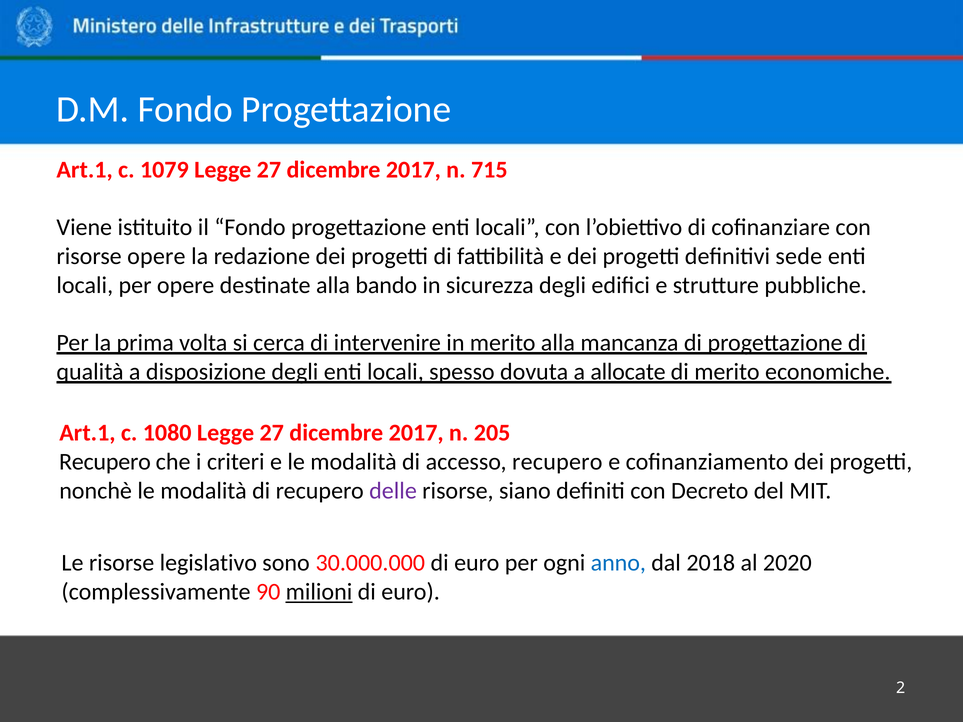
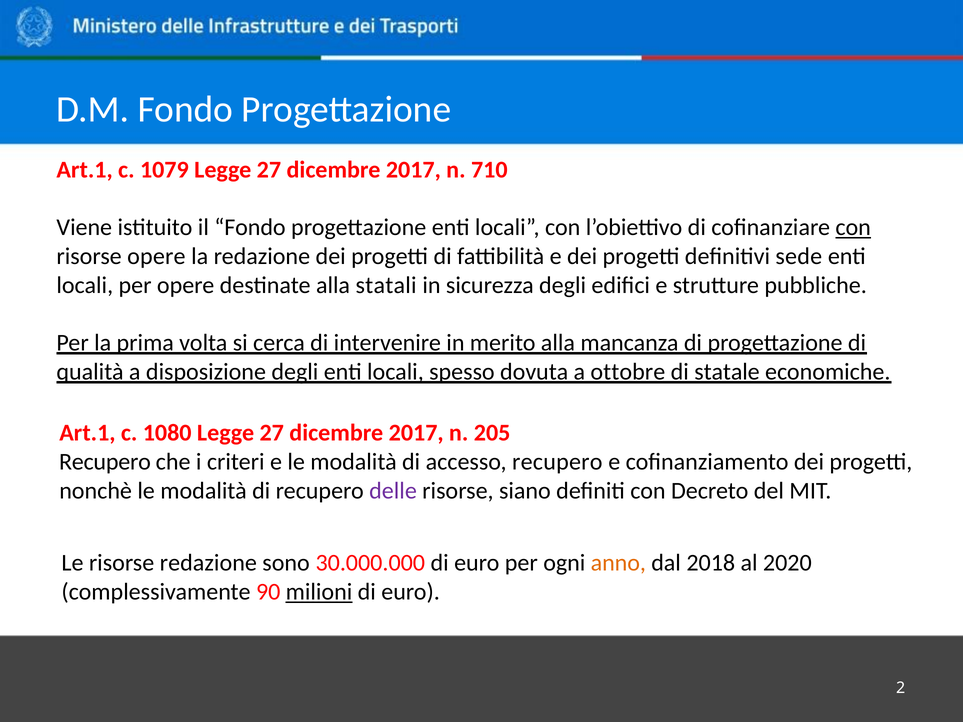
715: 715 -> 710
con at (853, 227) underline: none -> present
bando: bando -> statali
allocate: allocate -> ottobre
di merito: merito -> statale
risorse legislativo: legislativo -> redazione
anno colour: blue -> orange
